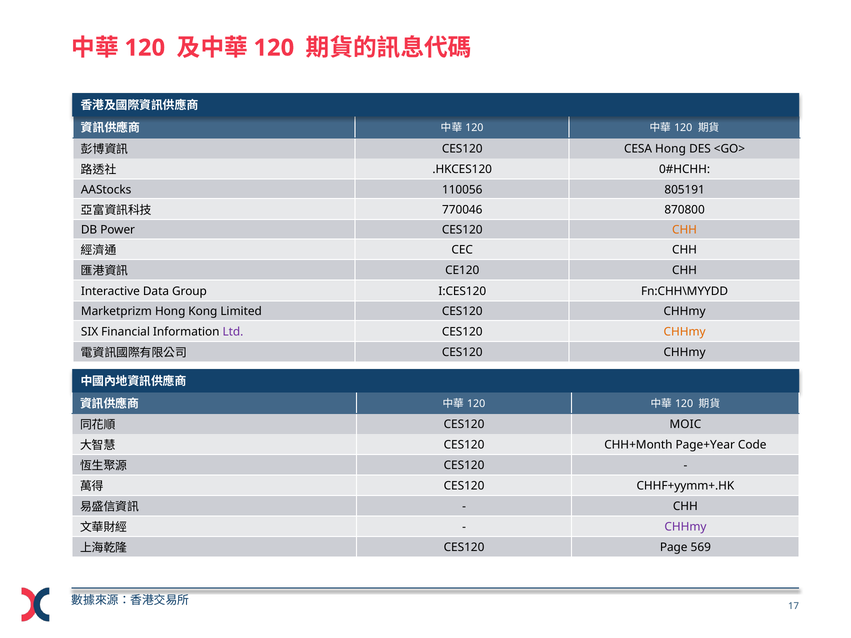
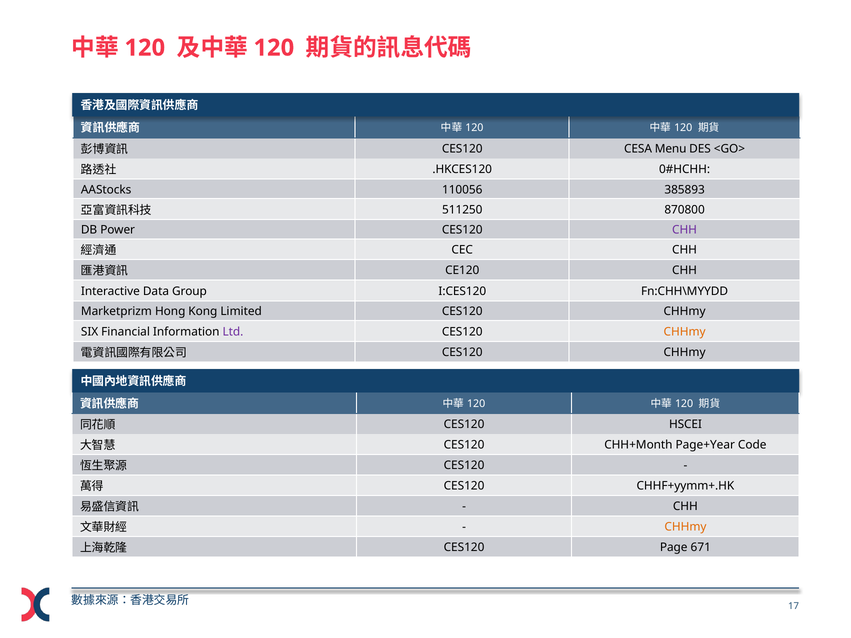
CESA Hong: Hong -> Menu
805191: 805191 -> 385893
770046: 770046 -> 511250
CHH at (685, 230) colour: orange -> purple
MOIC: MOIC -> HSCEI
CHHmy at (685, 527) colour: purple -> orange
569: 569 -> 671
